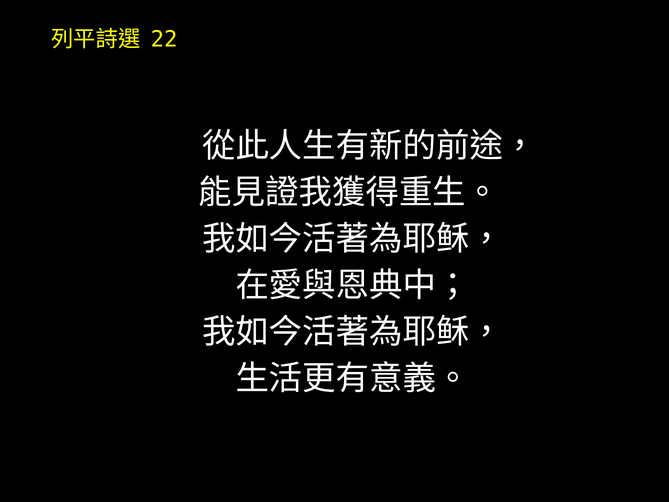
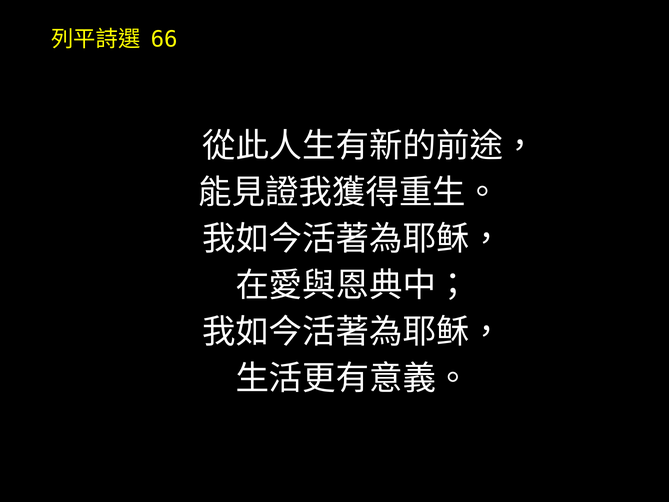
22: 22 -> 66
